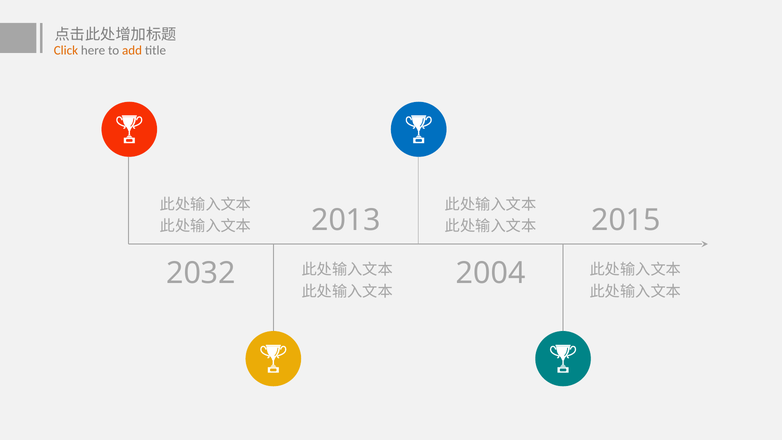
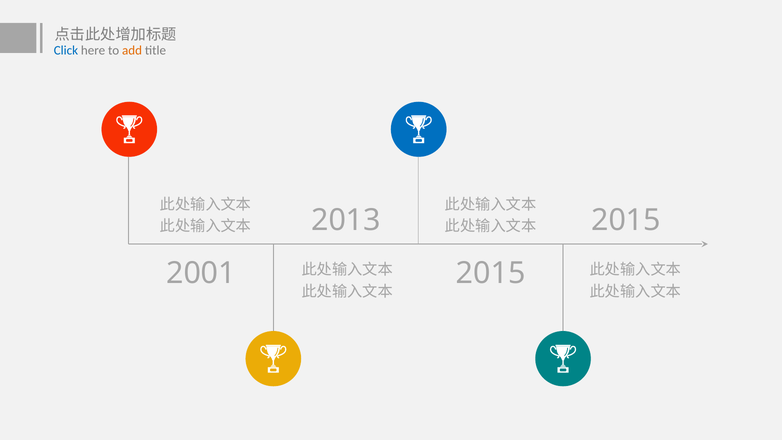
Click colour: orange -> blue
2032: 2032 -> 2001
2004 at (491, 273): 2004 -> 2015
